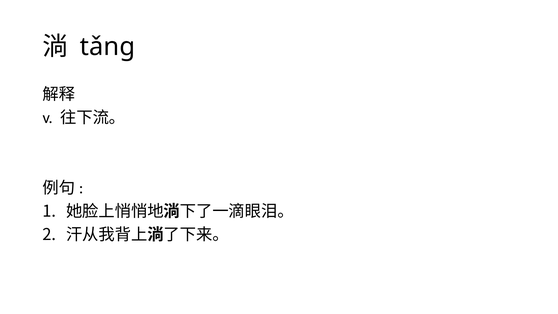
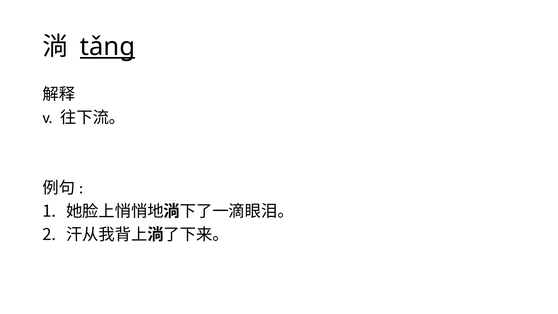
tǎng underline: none -> present
